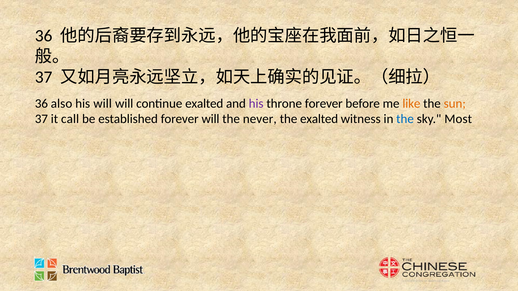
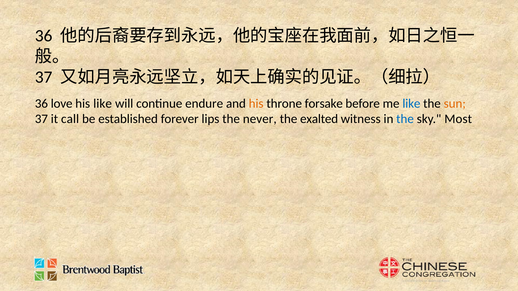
also: also -> love
his will: will -> like
continue exalted: exalted -> endure
his at (256, 104) colour: purple -> orange
throne forever: forever -> forsake
like at (411, 104) colour: orange -> blue
forever will: will -> lips
